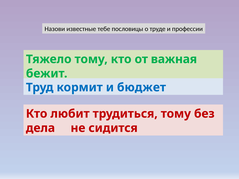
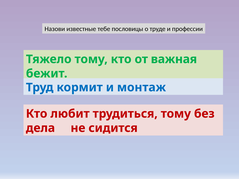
бюджет: бюджет -> монтаж
